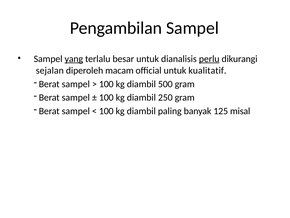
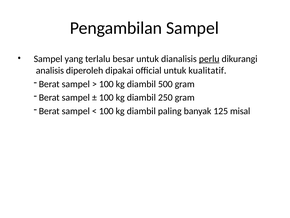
yang underline: present -> none
sejalan: sejalan -> analisis
macam: macam -> dipakai
